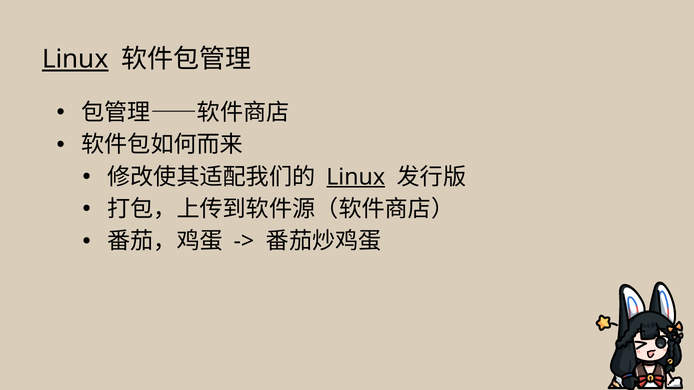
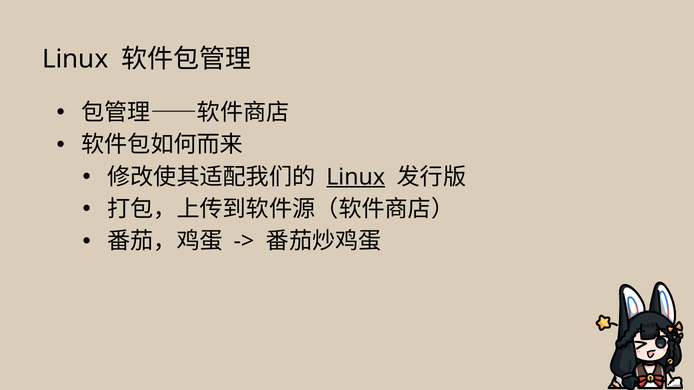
Linux at (75, 59) underline: present -> none
